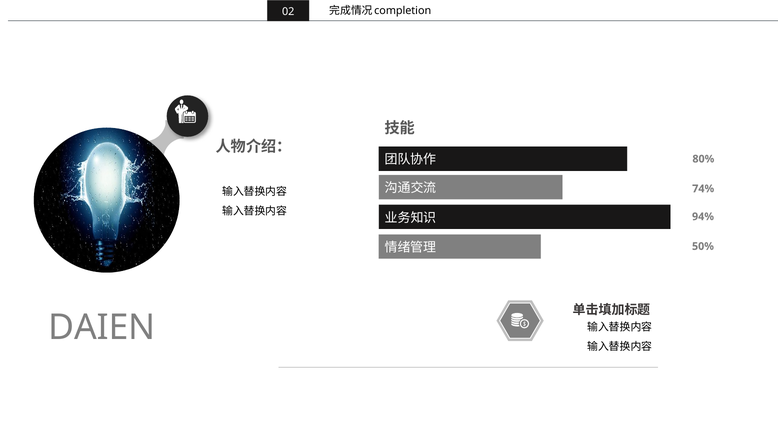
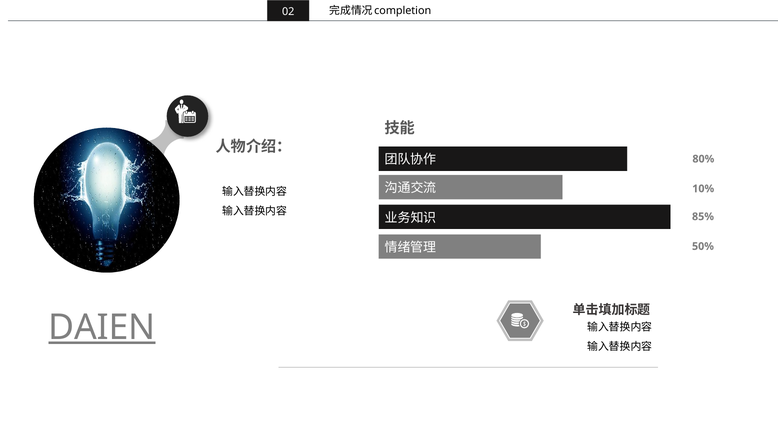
74%: 74% -> 10%
94%: 94% -> 85%
DAIEN underline: none -> present
